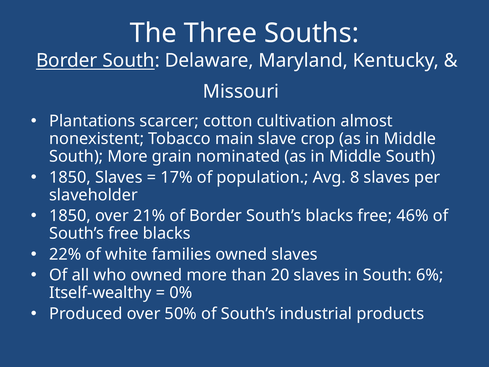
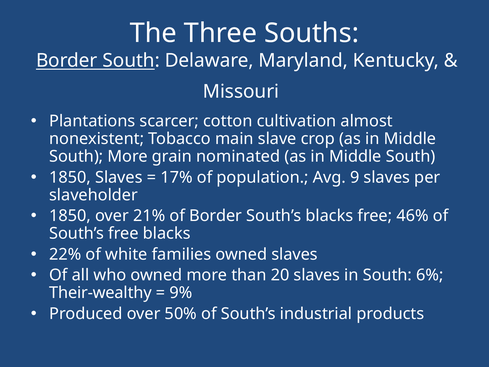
8: 8 -> 9
Itself-wealthy: Itself-wealthy -> Their-wealthy
0%: 0% -> 9%
